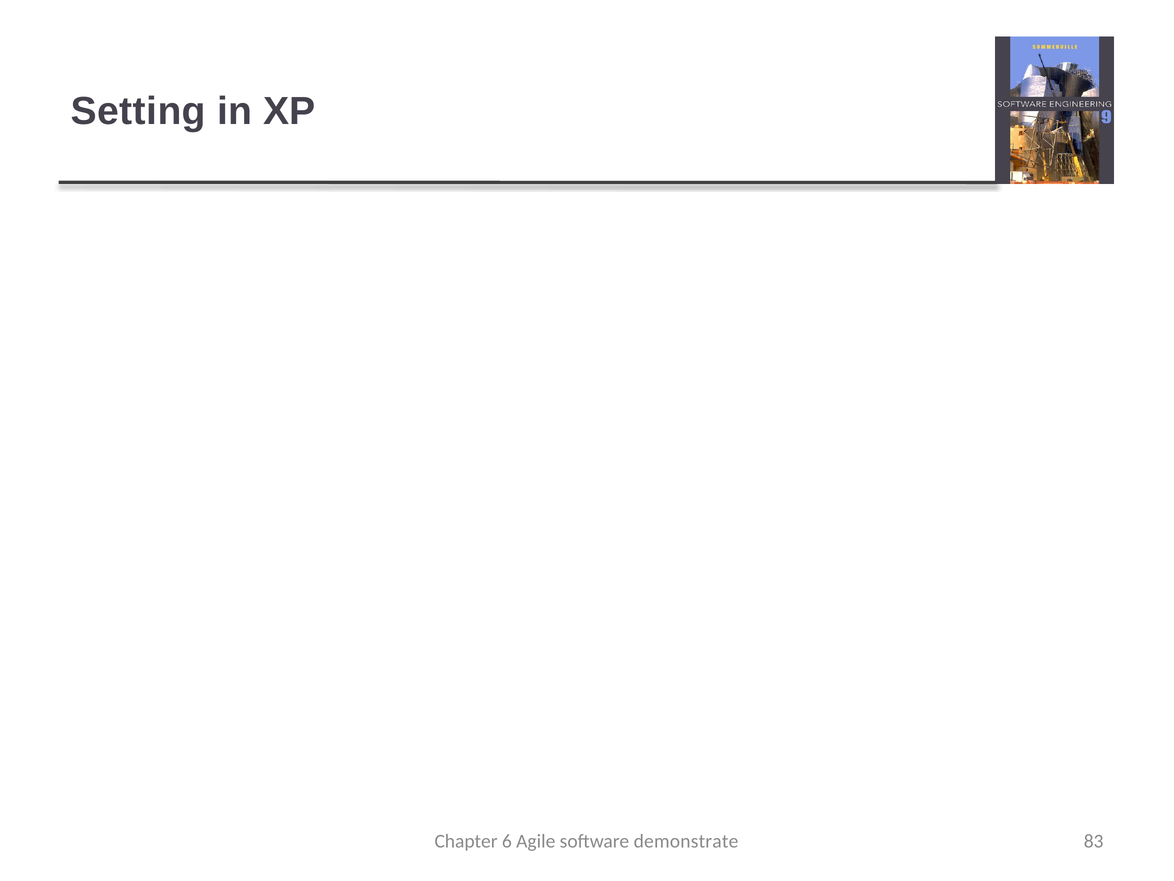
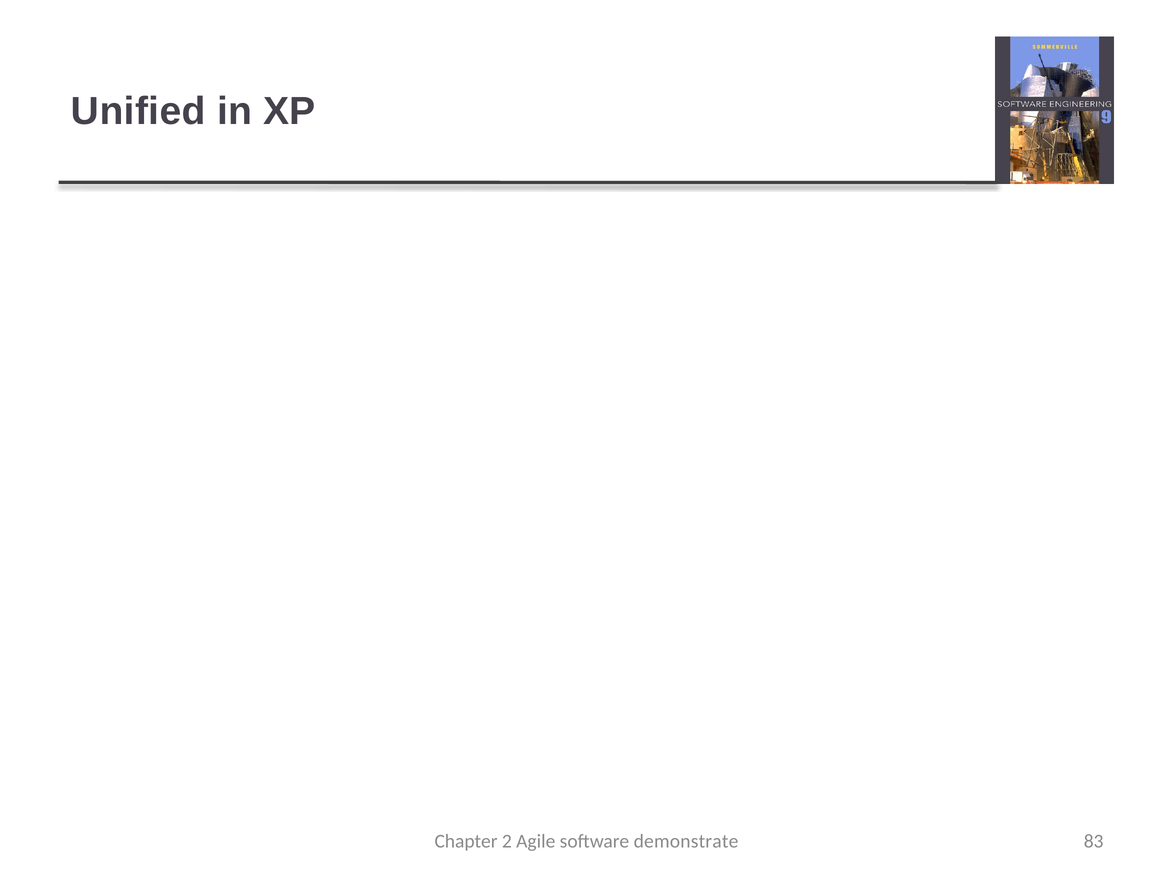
Setting: Setting -> Unified
6: 6 -> 2
